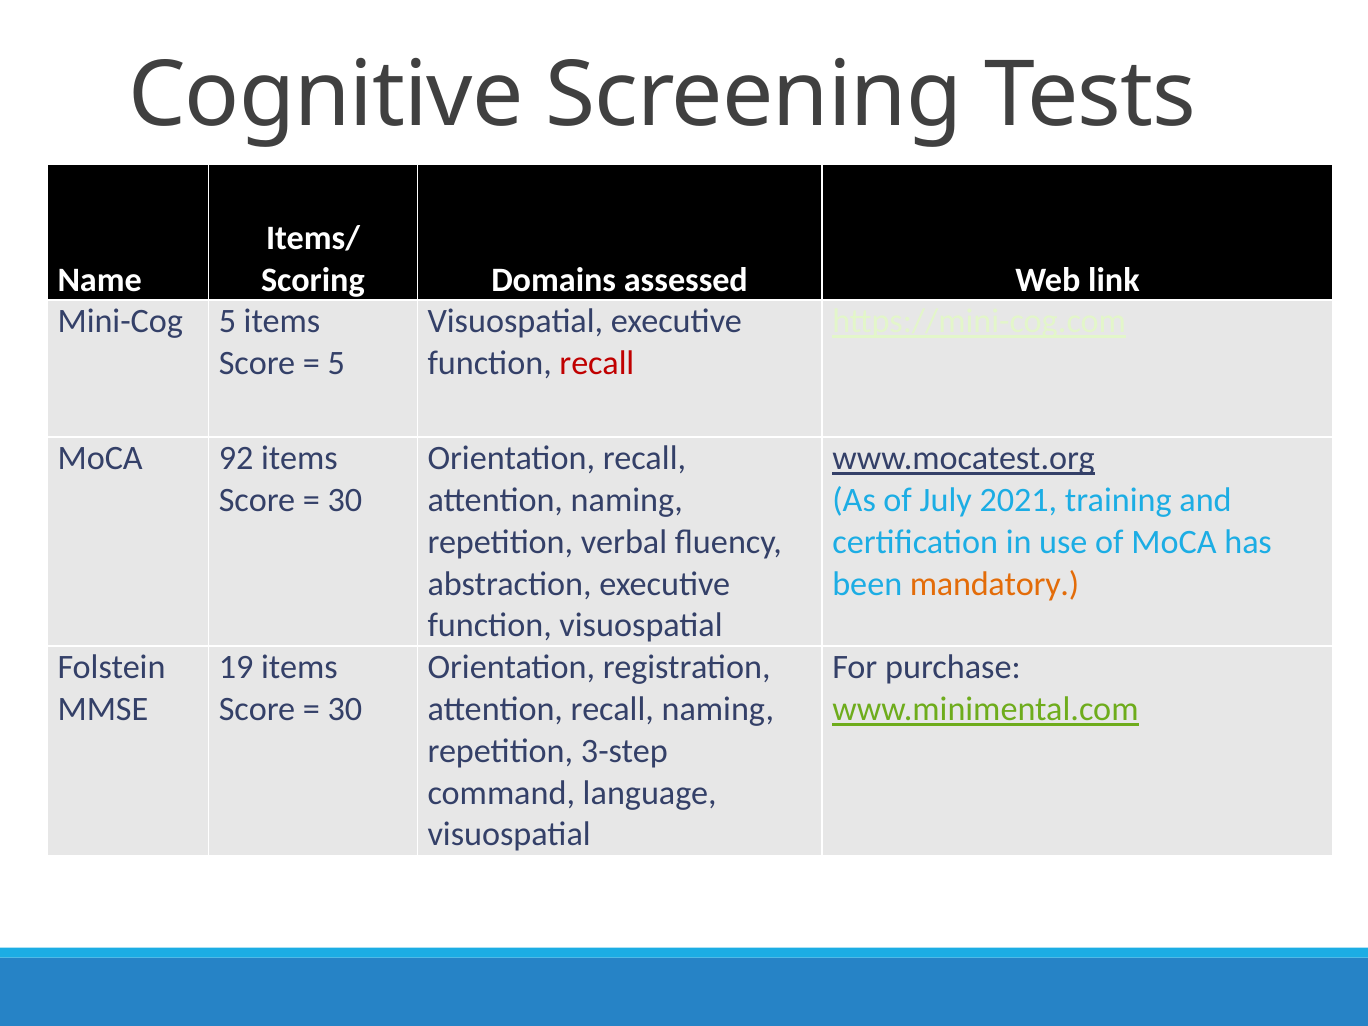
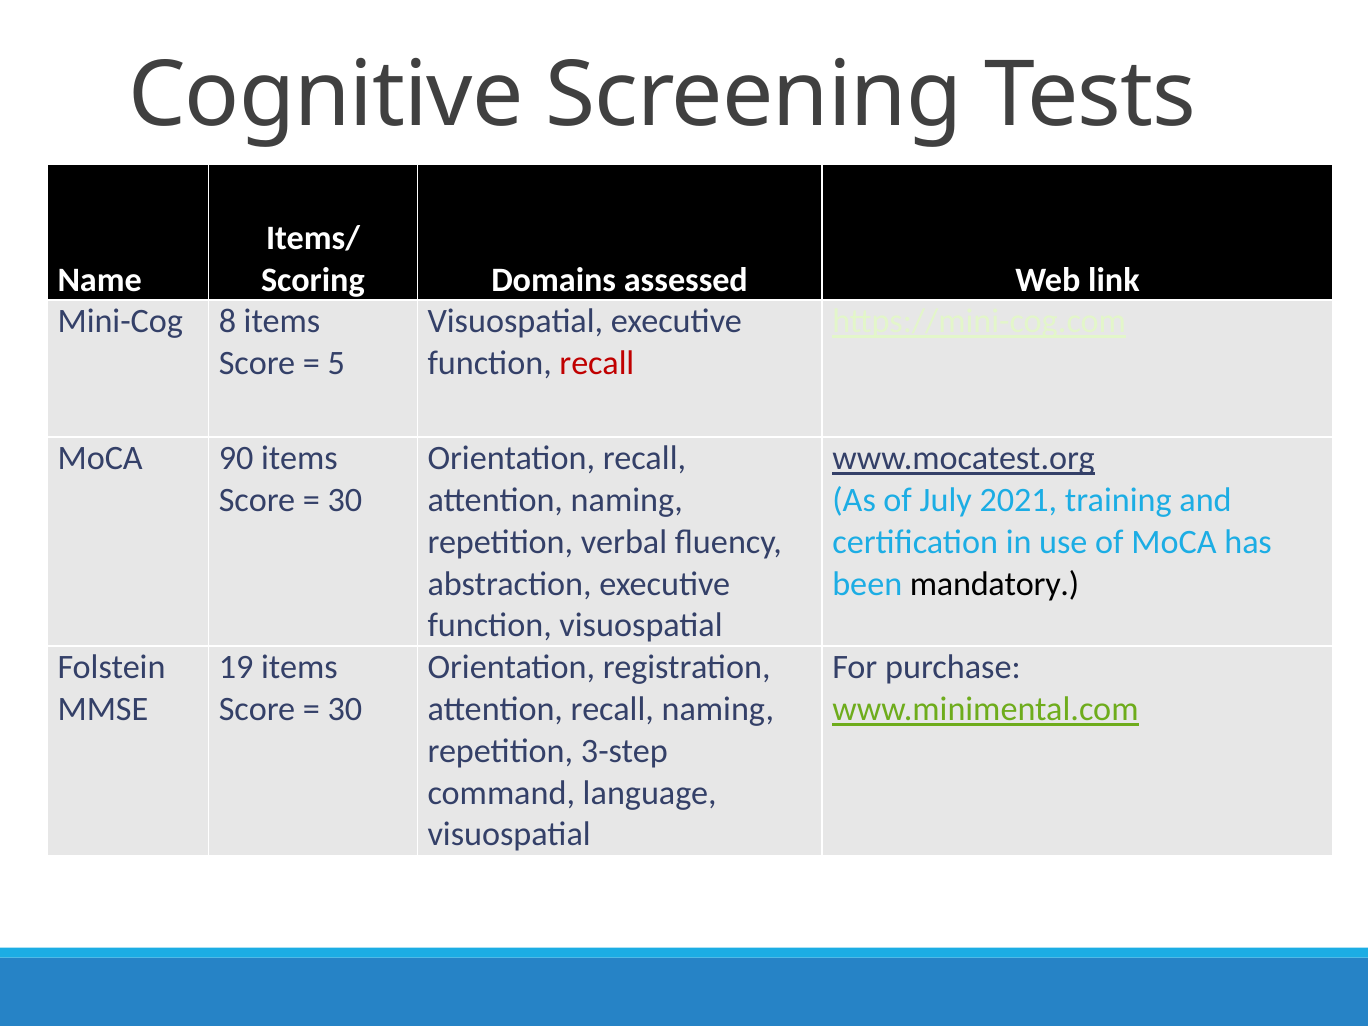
Mini-Cog 5: 5 -> 8
92: 92 -> 90
mandatory colour: orange -> black
